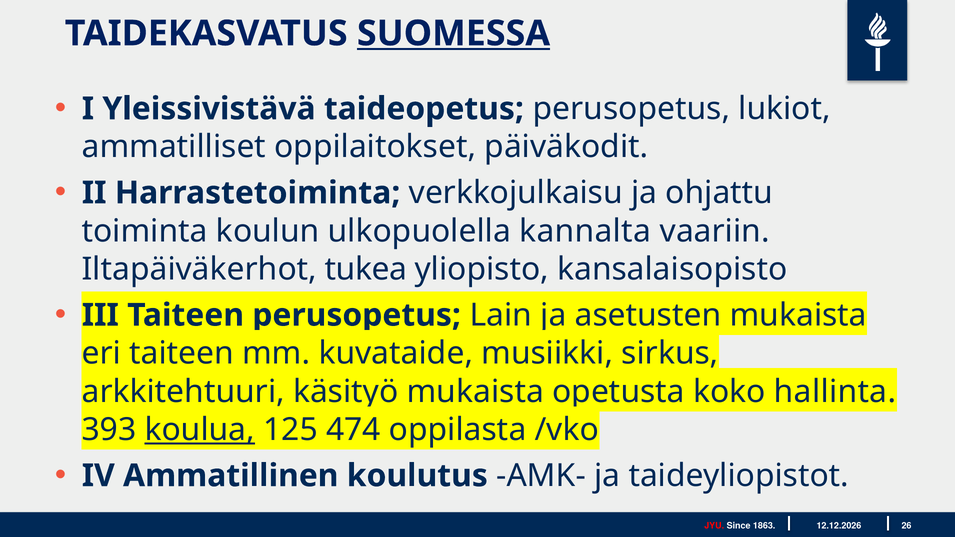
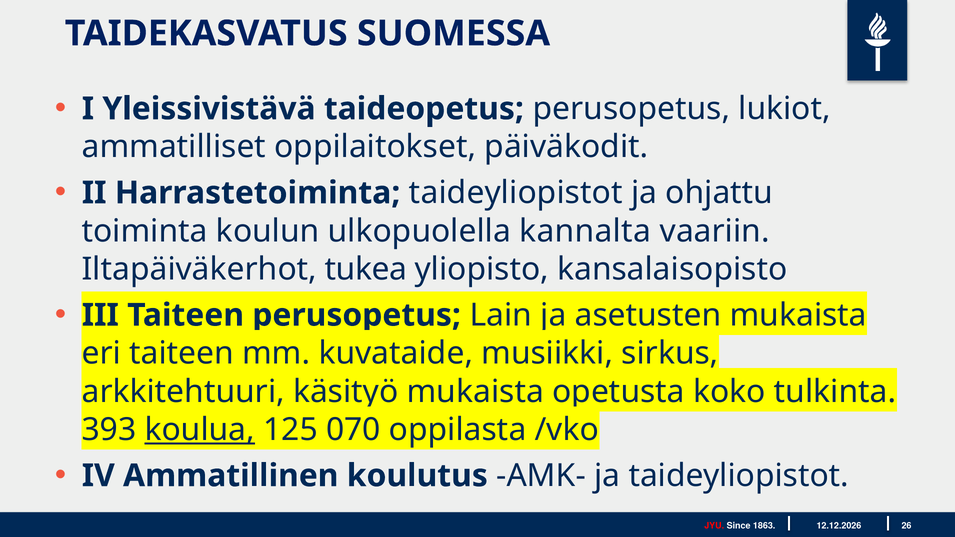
SUOMESSA underline: present -> none
Harrastetoiminta verkkojulkaisu: verkkojulkaisu -> taideyliopistot
hallinta: hallinta -> tulkinta
474: 474 -> 070
